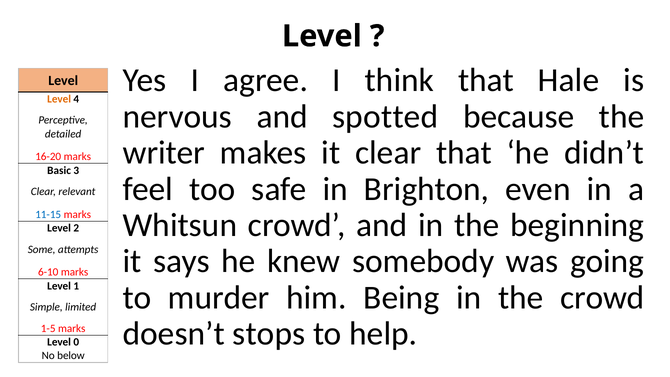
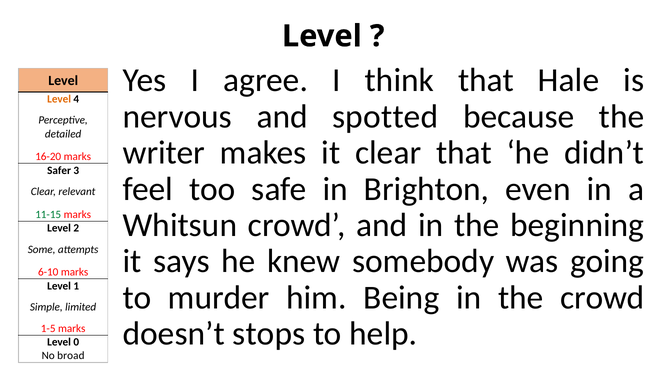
Basic: Basic -> Safer
11-15 colour: blue -> green
below: below -> broad
